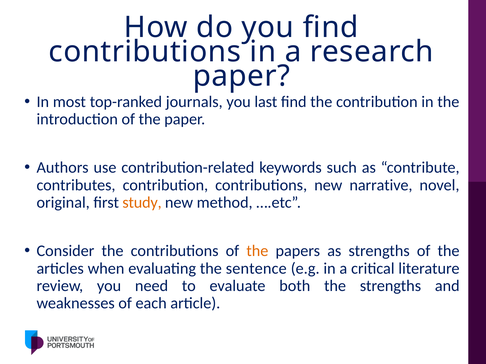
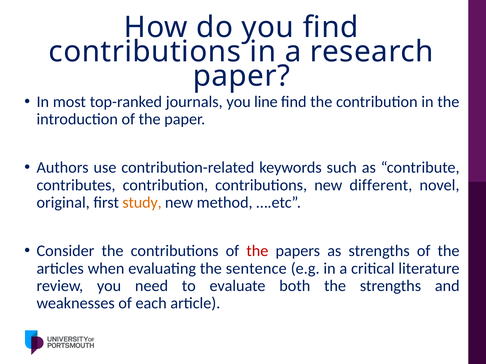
last: last -> line
narrative: narrative -> different
the at (257, 251) colour: orange -> red
